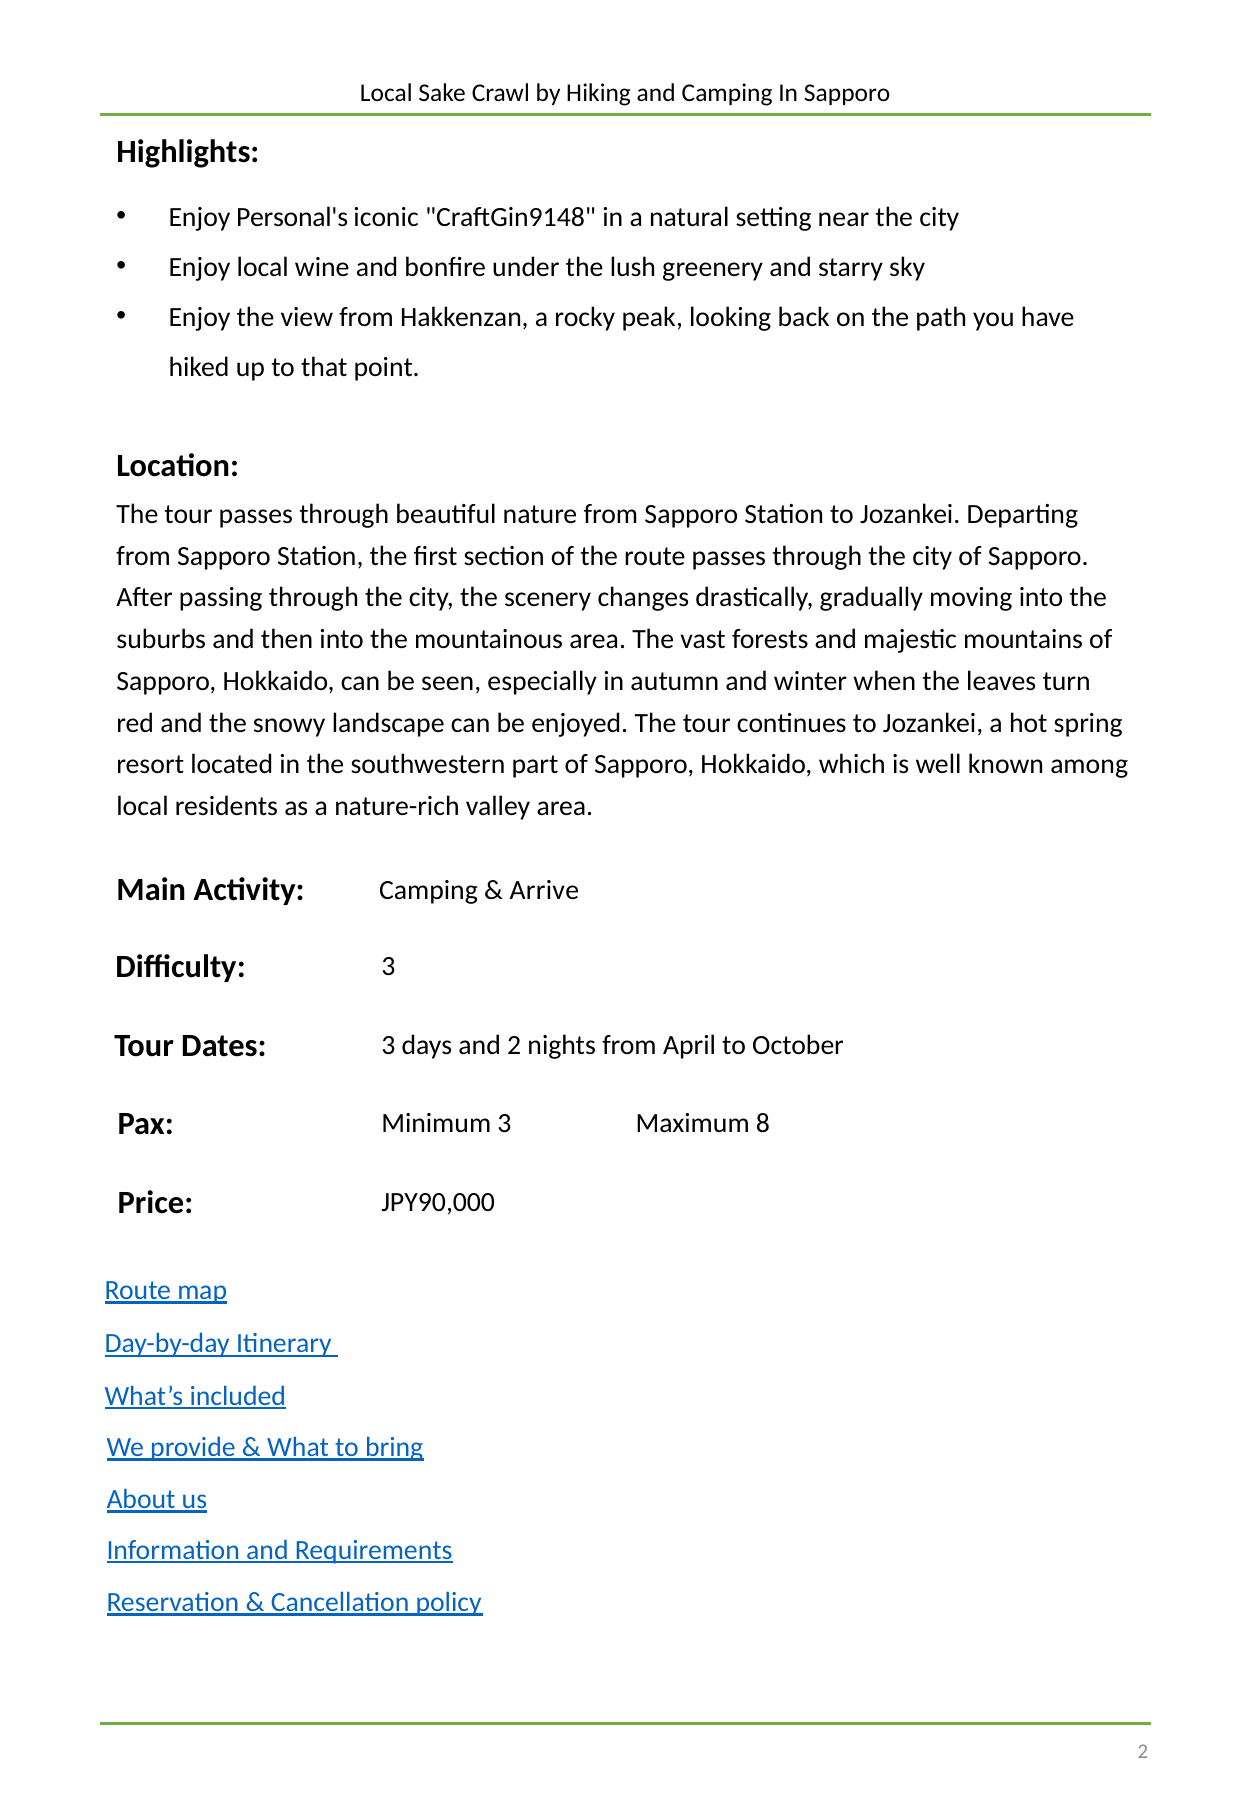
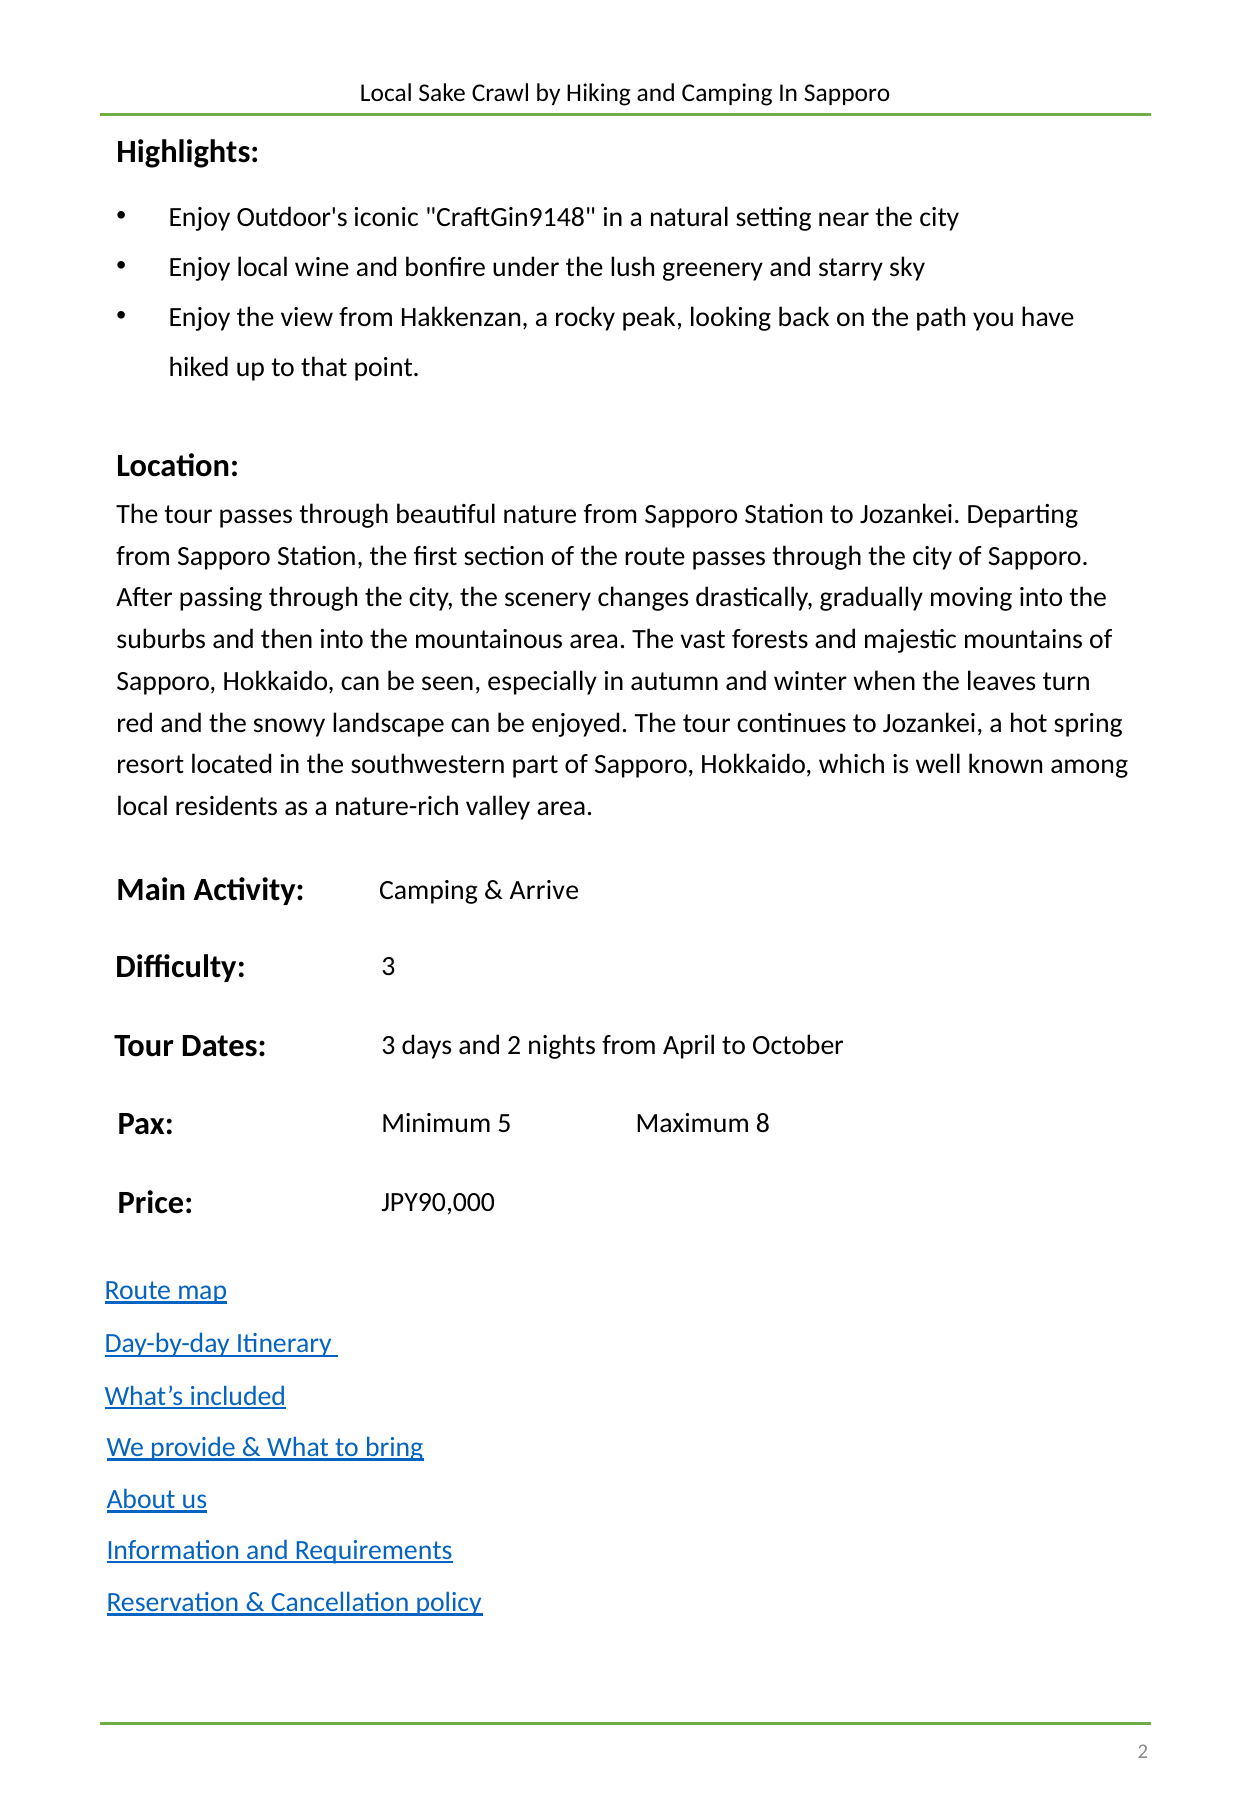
Personal's: Personal's -> Outdoor's
Minimum 3: 3 -> 5
